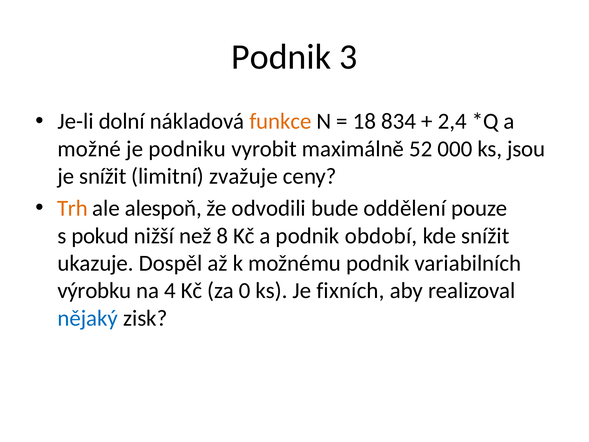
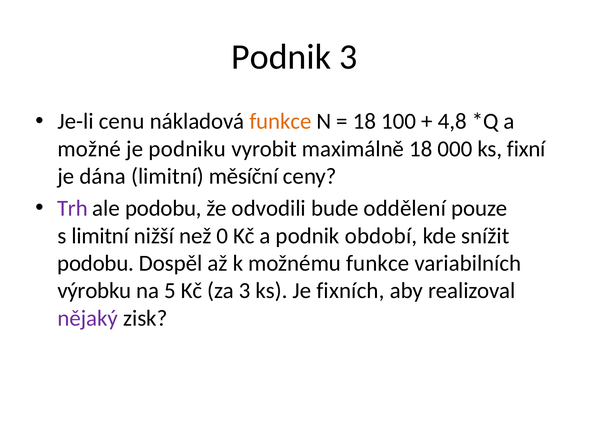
dolní: dolní -> cenu
834: 834 -> 100
2,4: 2,4 -> 4,8
maximálně 52: 52 -> 18
jsou: jsou -> fixní
je snížit: snížit -> dána
zvažuje: zvažuje -> měsíční
Trh colour: orange -> purple
ale alespoň: alespoň -> podobu
s pokud: pokud -> limitní
8: 8 -> 0
ukazuje at (96, 263): ukazuje -> podobu
možnému podnik: podnik -> funkce
4: 4 -> 5
za 0: 0 -> 3
nějaký colour: blue -> purple
